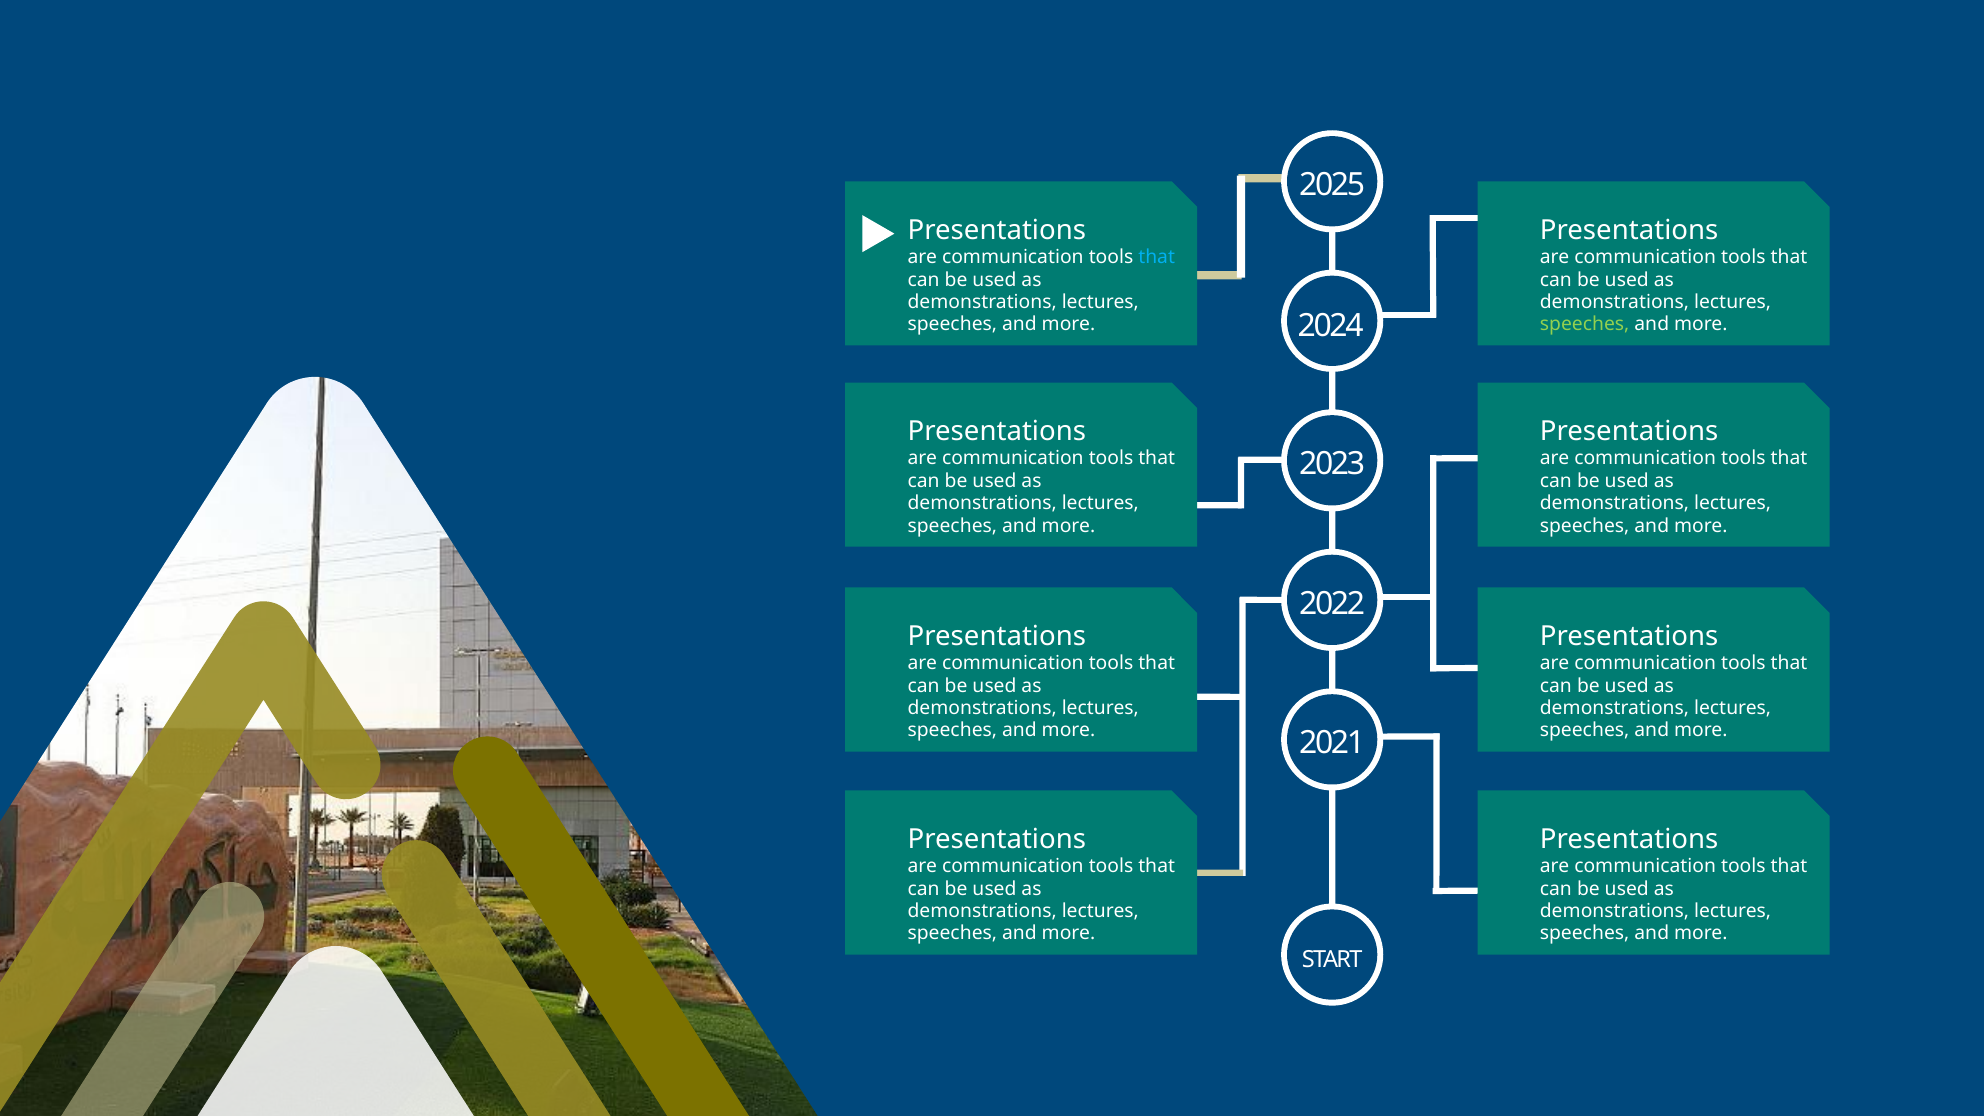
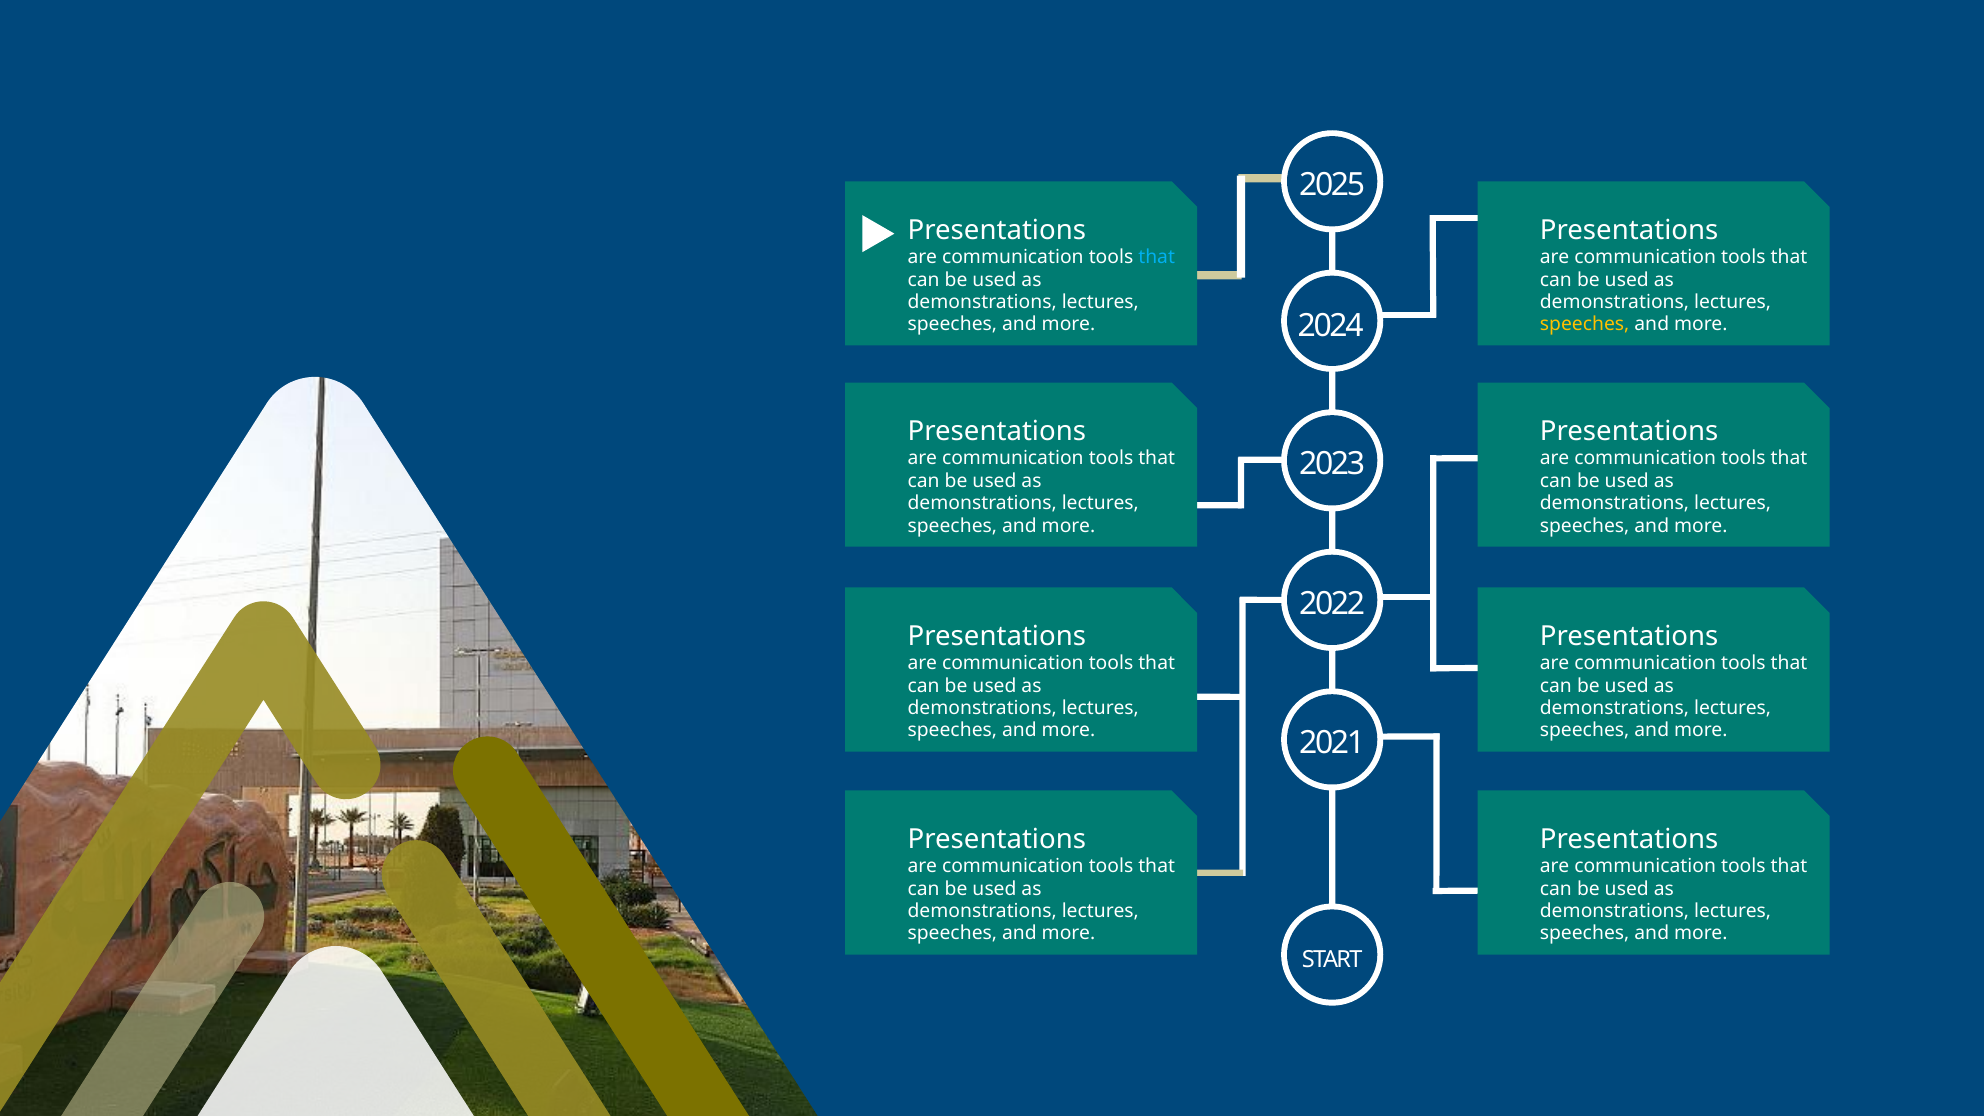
speeches at (1585, 324) colour: light green -> yellow
